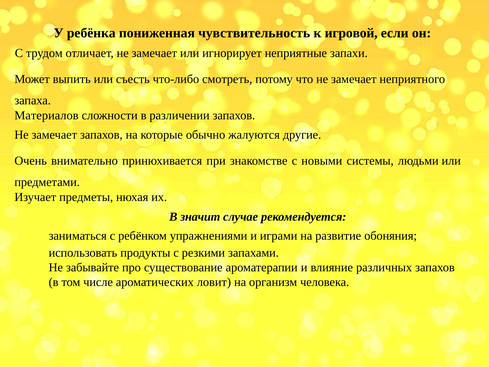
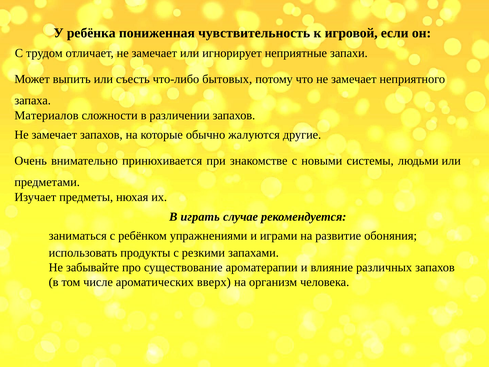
смотреть: смотреть -> бытовых
значит: значит -> играть
ловит: ловит -> вверх
